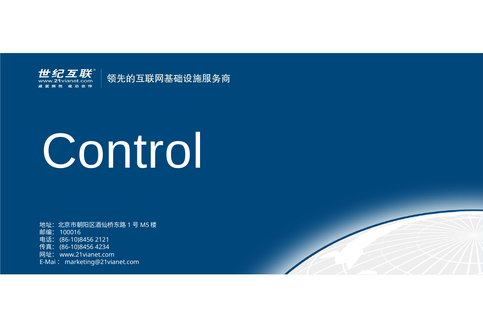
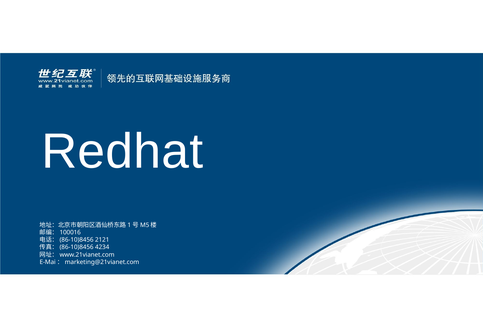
Control: Control -> Redhat
